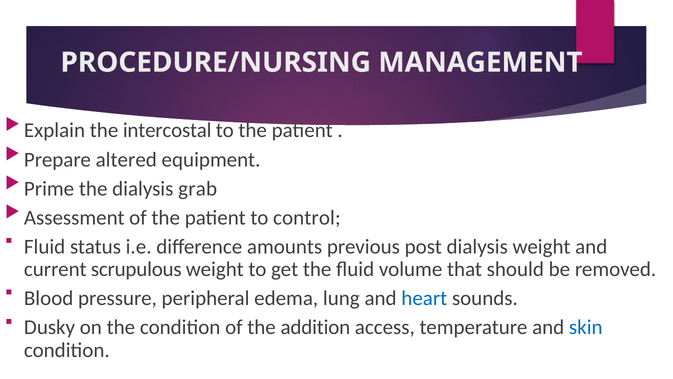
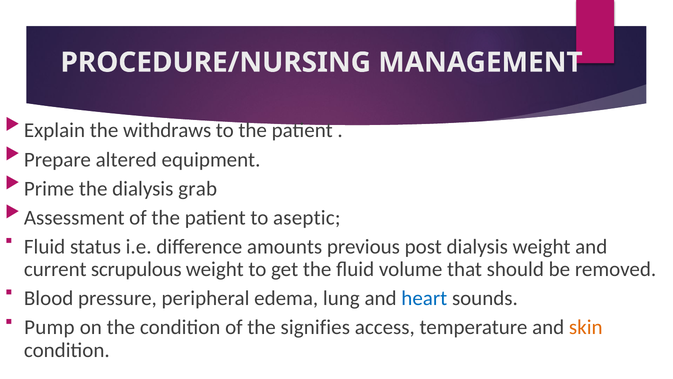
intercostal: intercostal -> withdraws
control: control -> aseptic
Dusky: Dusky -> Pump
addition: addition -> signifies
skin colour: blue -> orange
